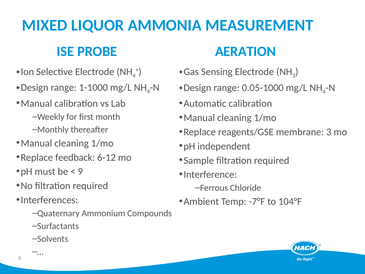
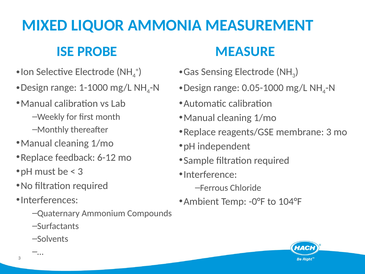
AERATION: AERATION -> MEASURE
9 at (80, 171): 9 -> 3
-7°F: -7°F -> -0°F
